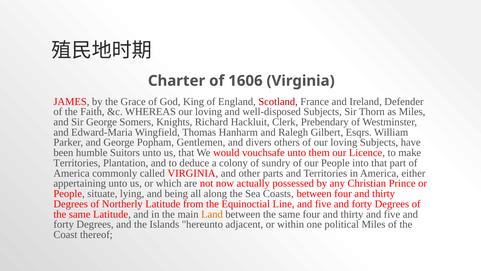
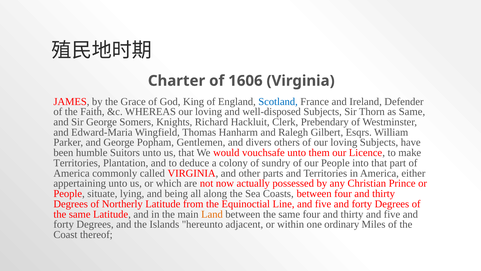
Scotland colour: red -> blue
as Miles: Miles -> Same
political: political -> ordinary
